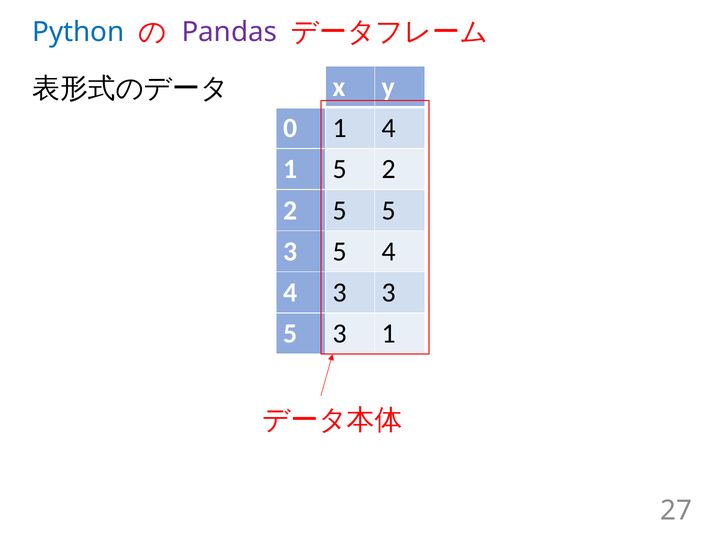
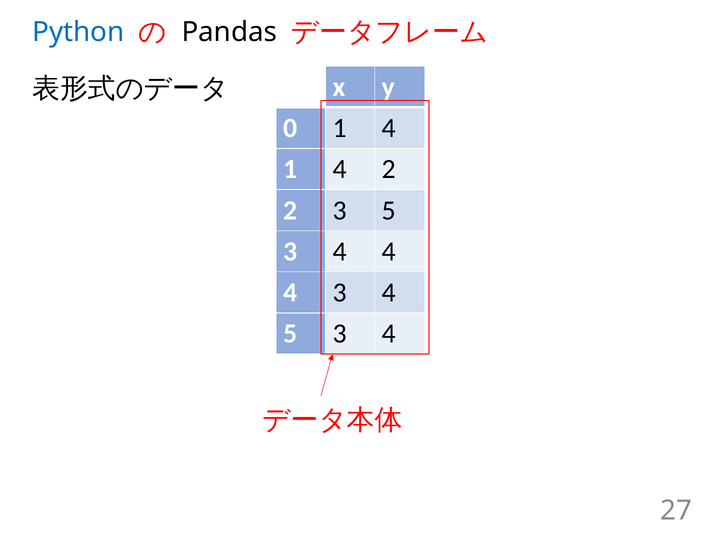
Pandas colour: purple -> black
5 at (340, 169): 5 -> 4
2 5: 5 -> 3
5 at (340, 252): 5 -> 4
4 3 3: 3 -> 4
1 at (389, 334): 1 -> 4
